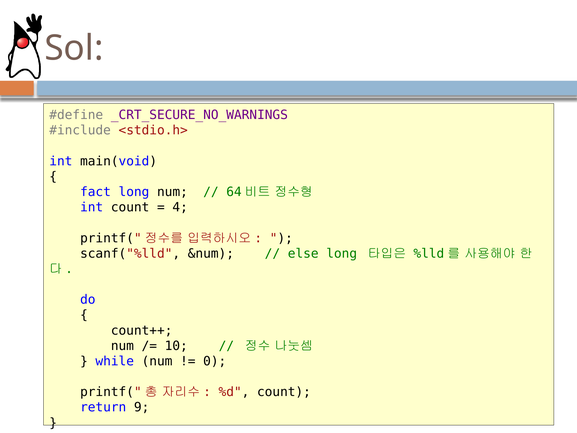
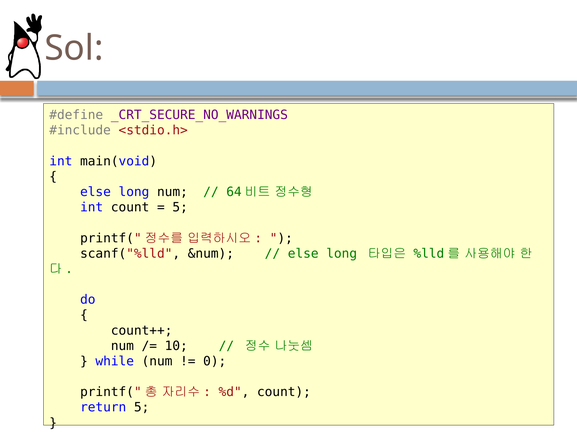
fact at (96, 192): fact -> else
4 at (180, 207): 4 -> 5
return 9: 9 -> 5
